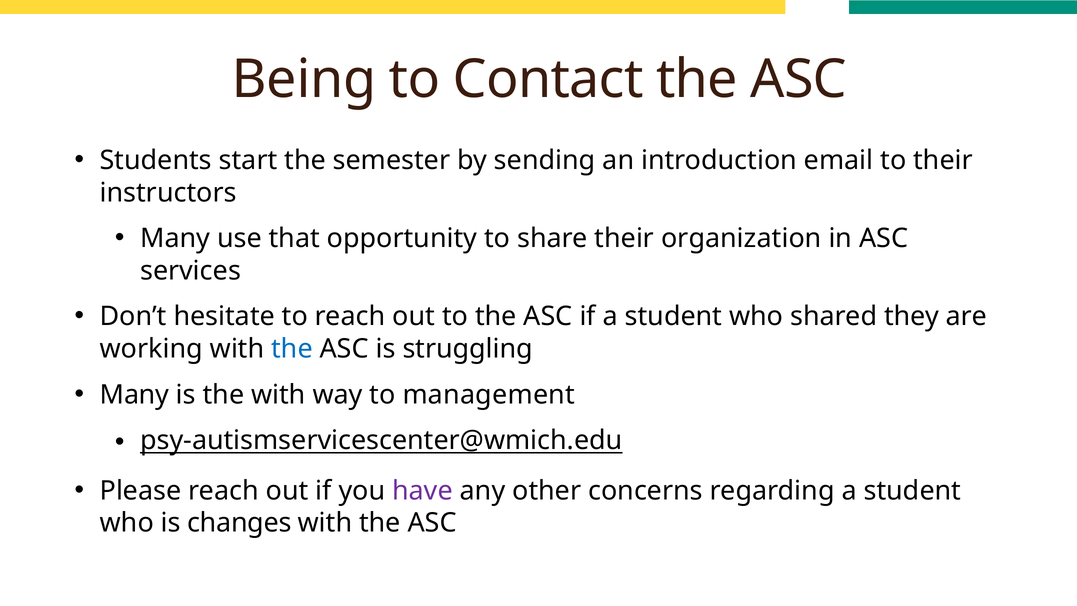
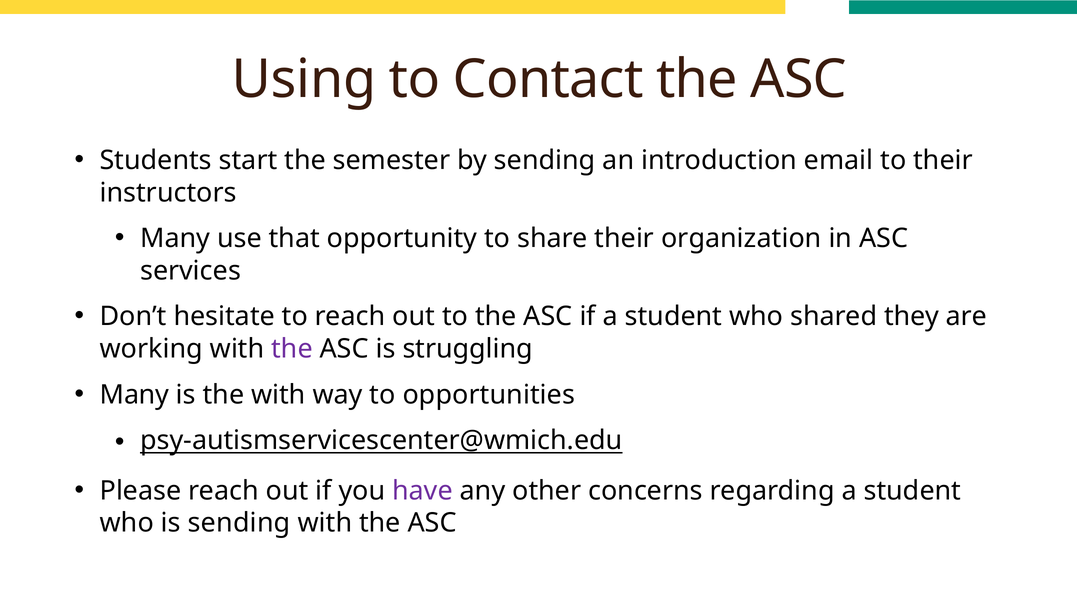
Being: Being -> Using
the at (292, 349) colour: blue -> purple
management: management -> opportunities
is changes: changes -> sending
